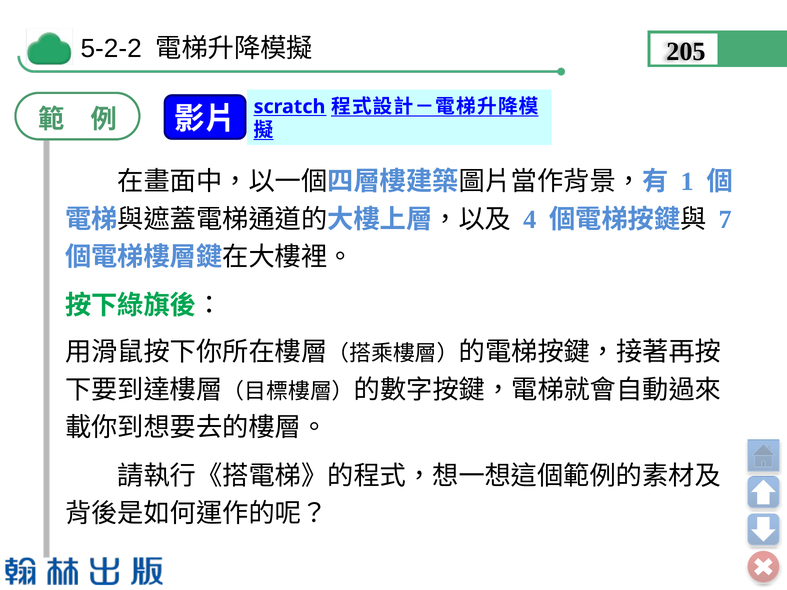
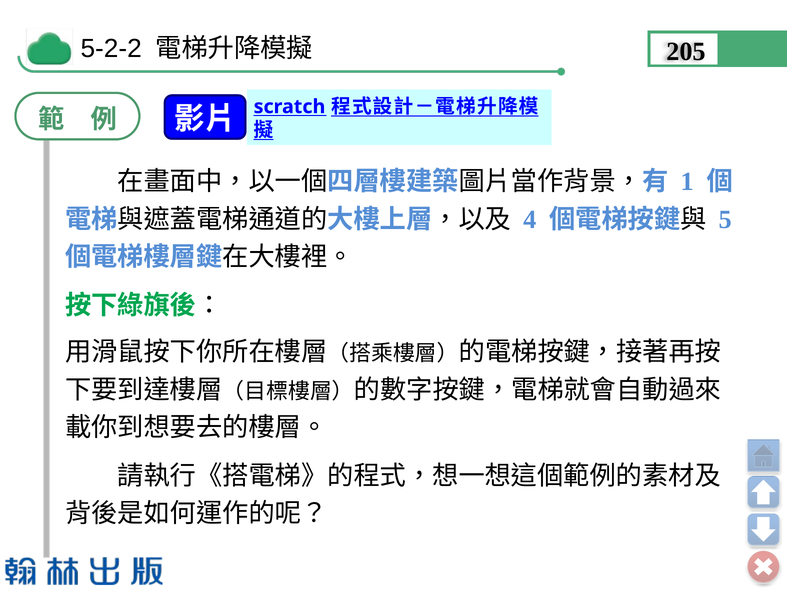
7: 7 -> 5
